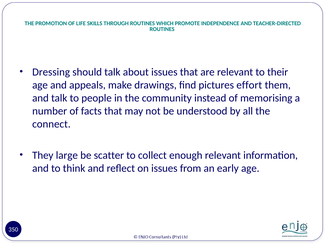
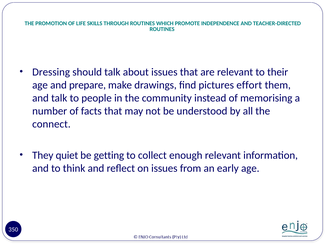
appeals: appeals -> prepare
large: large -> quiet
scatter: scatter -> getting
